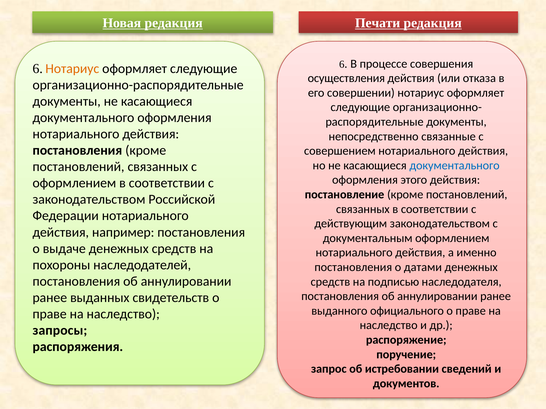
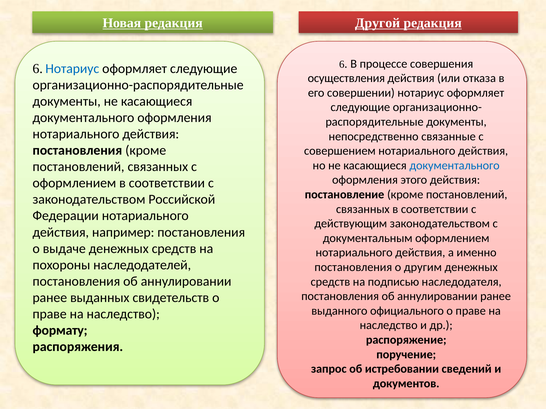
Печати: Печати -> Другой
Нотариус at (72, 69) colour: orange -> blue
датами: датами -> другим
запросы: запросы -> формату
